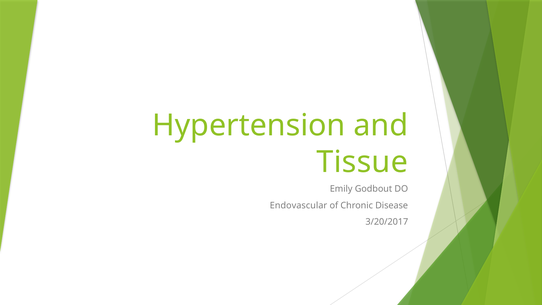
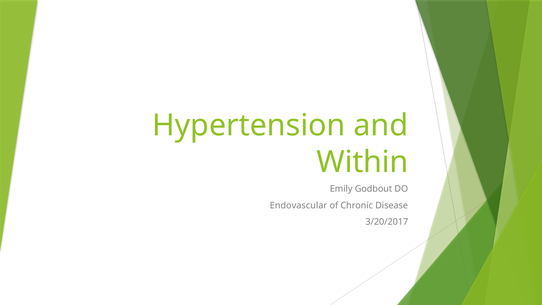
Tissue: Tissue -> Within
